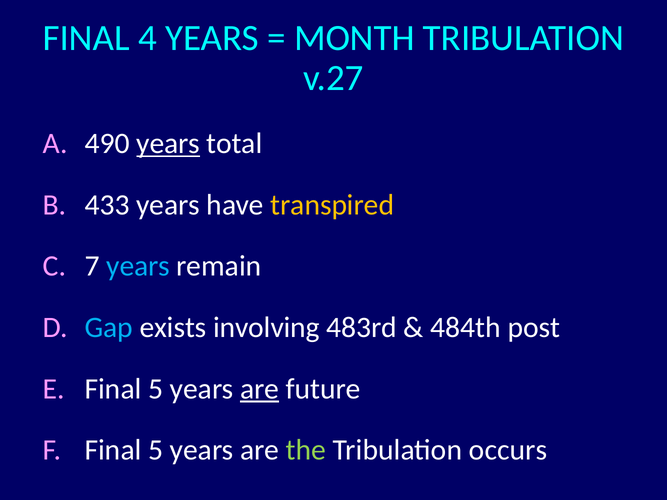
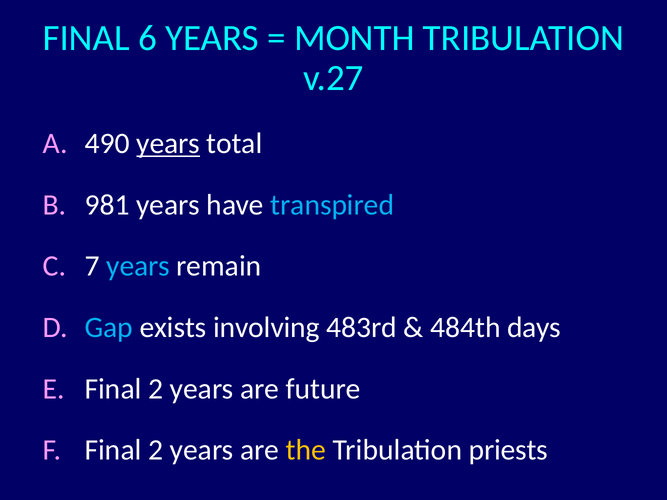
4: 4 -> 6
433: 433 -> 981
transpired colour: yellow -> light blue
post: post -> days
5 at (156, 389): 5 -> 2
are at (260, 389) underline: present -> none
5 at (156, 450): 5 -> 2
the colour: light green -> yellow
occurs: occurs -> priests
